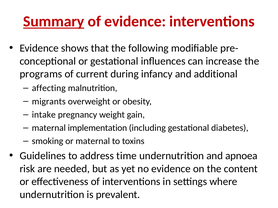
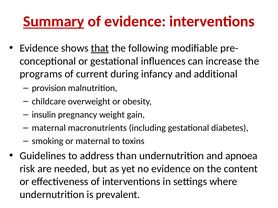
that underline: none -> present
affecting: affecting -> provision
migrants: migrants -> childcare
intake: intake -> insulin
implementation: implementation -> macronutrients
time: time -> than
